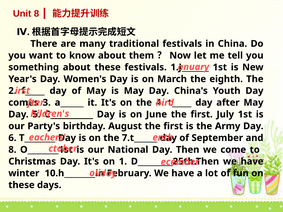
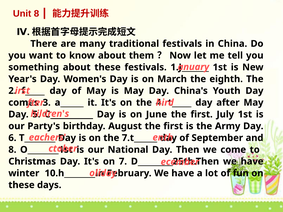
1: 1 -> 7
